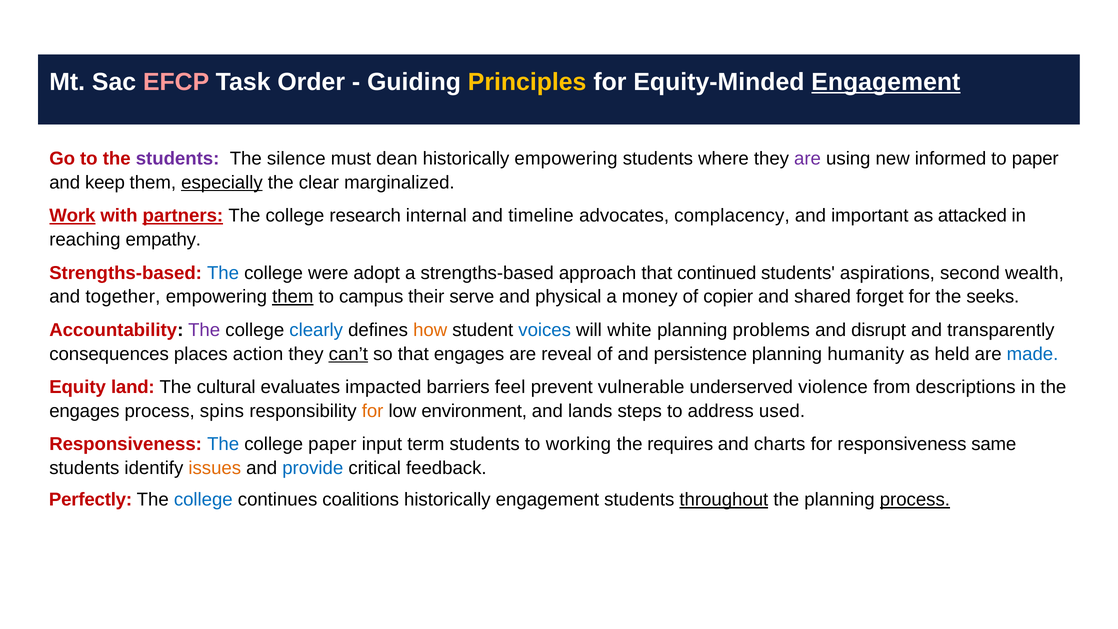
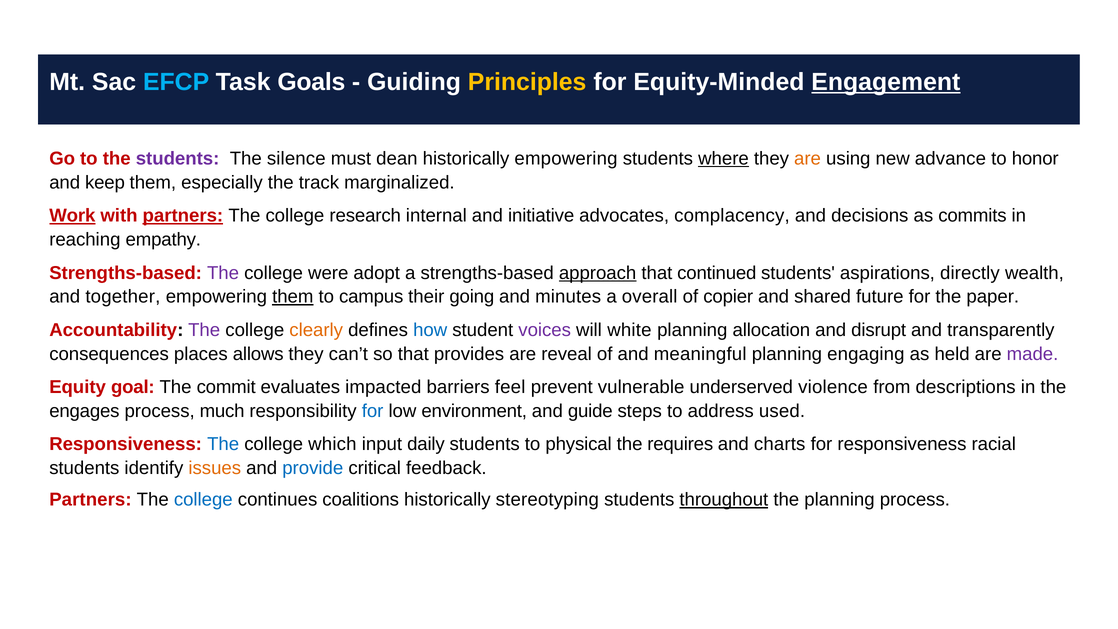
EFCP colour: pink -> light blue
Order: Order -> Goals
where underline: none -> present
are at (808, 159) colour: purple -> orange
informed: informed -> advance
to paper: paper -> honor
especially underline: present -> none
clear: clear -> track
timeline: timeline -> initiative
important: important -> decisions
attacked: attacked -> commits
The at (223, 273) colour: blue -> purple
approach underline: none -> present
second: second -> directly
serve: serve -> going
physical: physical -> minutes
money: money -> overall
forget: forget -> future
seeks: seeks -> paper
clearly colour: blue -> orange
how colour: orange -> blue
voices colour: blue -> purple
problems: problems -> allocation
action: action -> allows
can’t underline: present -> none
that engages: engages -> provides
persistence: persistence -> meaningful
humanity: humanity -> engaging
made colour: blue -> purple
land: land -> goal
cultural: cultural -> commit
spins: spins -> much
for at (373, 411) colour: orange -> blue
lands: lands -> guide
college paper: paper -> which
term: term -> daily
working: working -> physical
same: same -> racial
Perfectly at (91, 500): Perfectly -> Partners
historically engagement: engagement -> stereotyping
process at (915, 500) underline: present -> none
